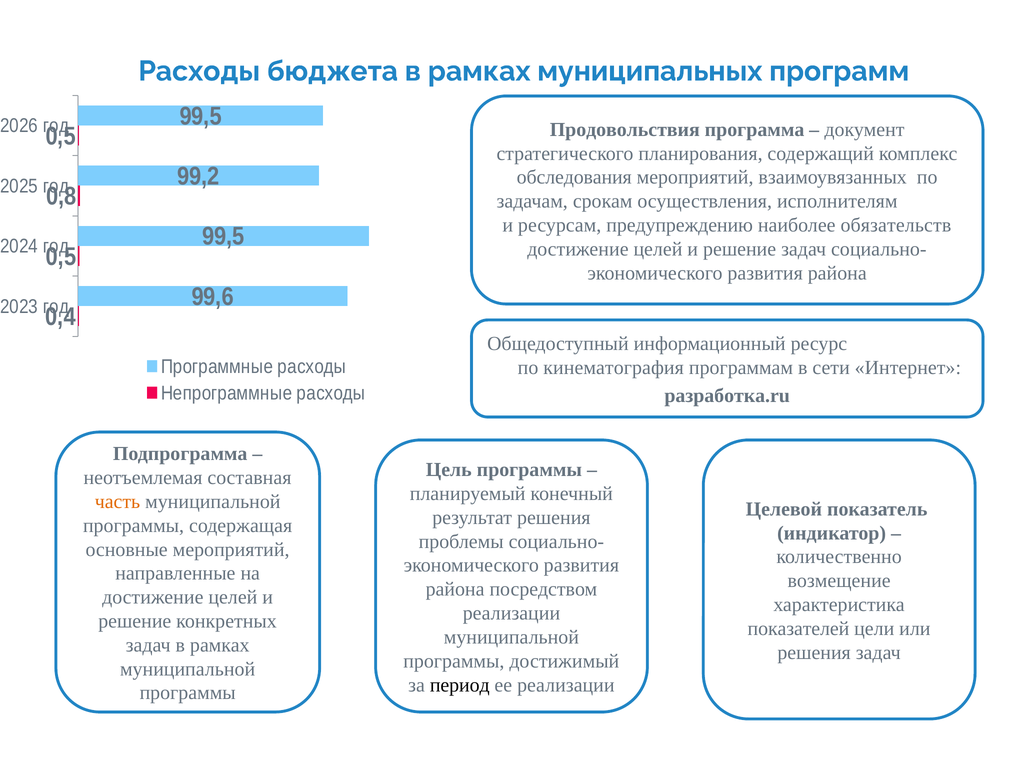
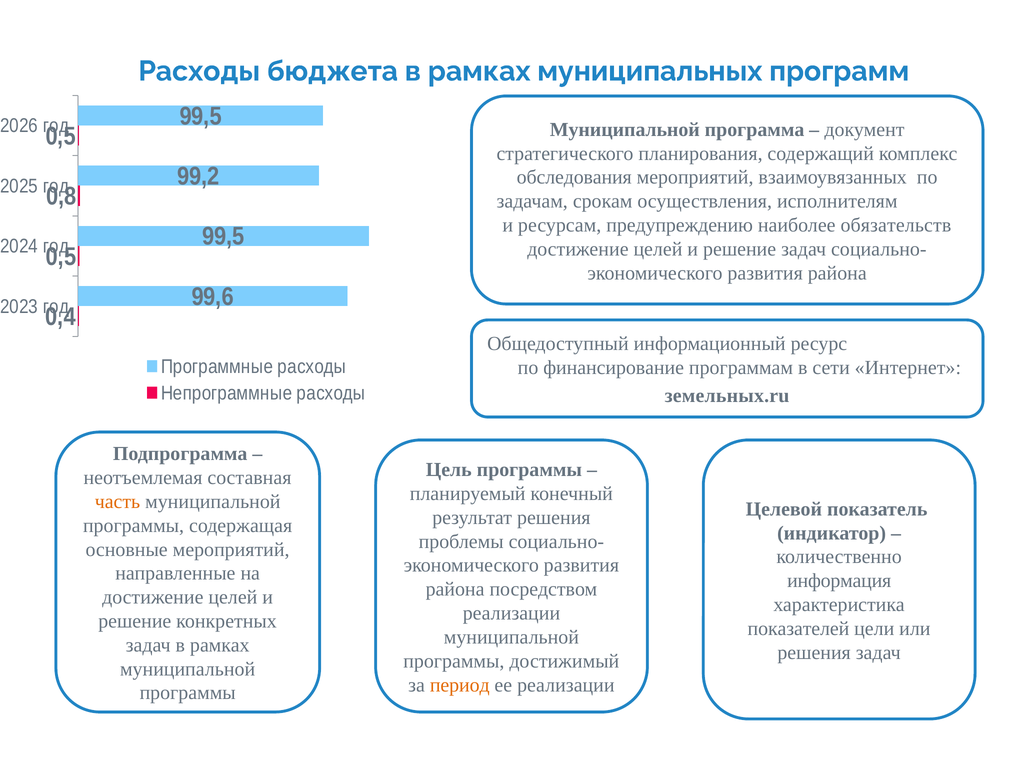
Продовольствия at (625, 129): Продовольствия -> Муниципальной
кинематография: кинематография -> финансирование
разработка.ru: разработка.ru -> земельных.ru
возмещение: возмещение -> информация
период colour: black -> orange
